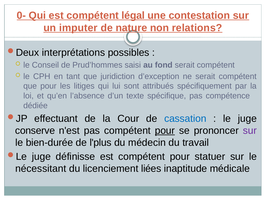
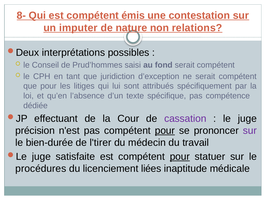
0-: 0- -> 8-
légal: légal -> émis
cassation colour: blue -> purple
conserve: conserve -> précision
l'plus: l'plus -> l'tirer
définisse: définisse -> satisfaite
pour at (180, 156) underline: none -> present
nécessitant: nécessitant -> procédures
